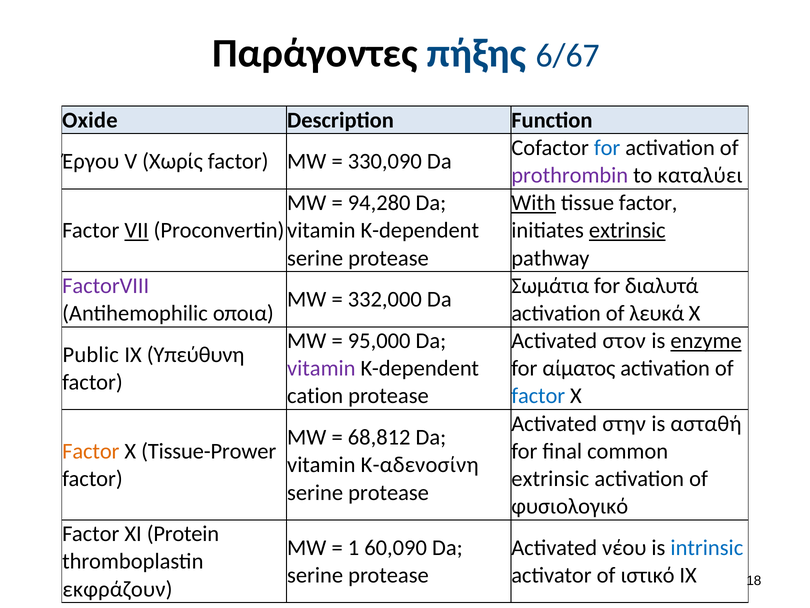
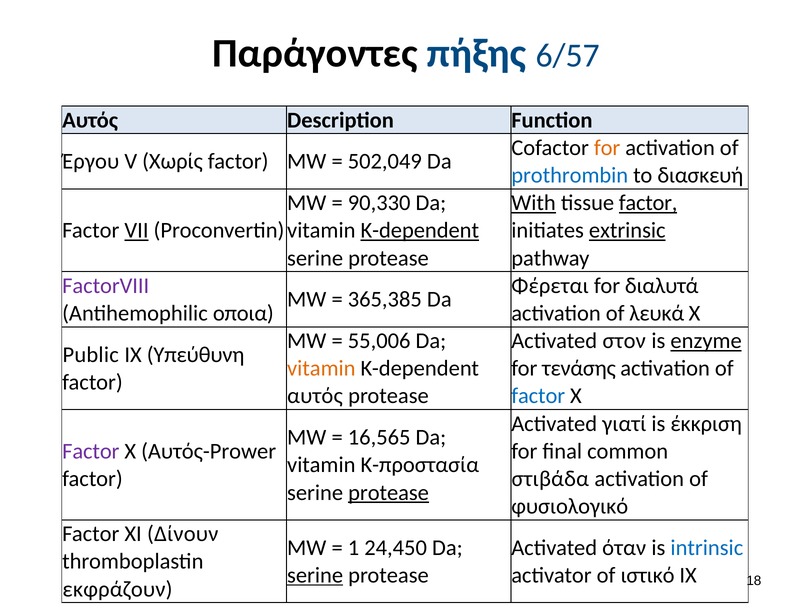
6/67: 6/67 -> 6/57
Oxide at (90, 120): Oxide -> Αυτός
for at (607, 148) colour: blue -> orange
330,090: 330,090 -> 502,049
prothrombin colour: purple -> blue
καταλύει: καταλύει -> διασκευή
94,280: 94,280 -> 90,330
factor at (648, 203) underline: none -> present
K-dependent at (420, 230) underline: none -> present
Σωμάτια: Σωμάτια -> Φέρεται
332,000: 332,000 -> 365,385
95,000: 95,000 -> 55,006
vitamin at (321, 368) colour: purple -> orange
αίματος: αίματος -> τενάσης
cation at (315, 396): cation -> αυτός
στην: στην -> γιατί
ασταθή: ασταθή -> έκκριση
68,812: 68,812 -> 16,565
Factor at (91, 451) colour: orange -> purple
Tissue-Prower: Tissue-Prower -> Αυτός-Prower
K-αδενοσίνη: K-αδενοσίνη -> K-προστασία
extrinsic at (550, 478): extrinsic -> στιβάδα
protease at (389, 492) underline: none -> present
Protein: Protein -> Δίνουν
60,090: 60,090 -> 24,450
νέου: νέου -> όταν
serine at (315, 575) underline: none -> present
